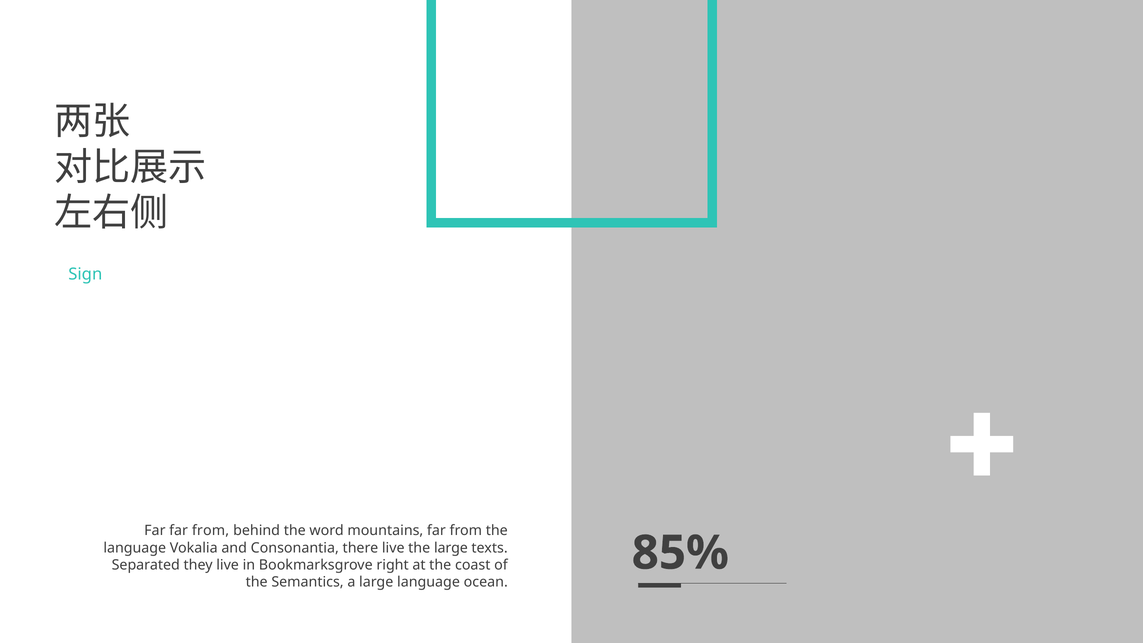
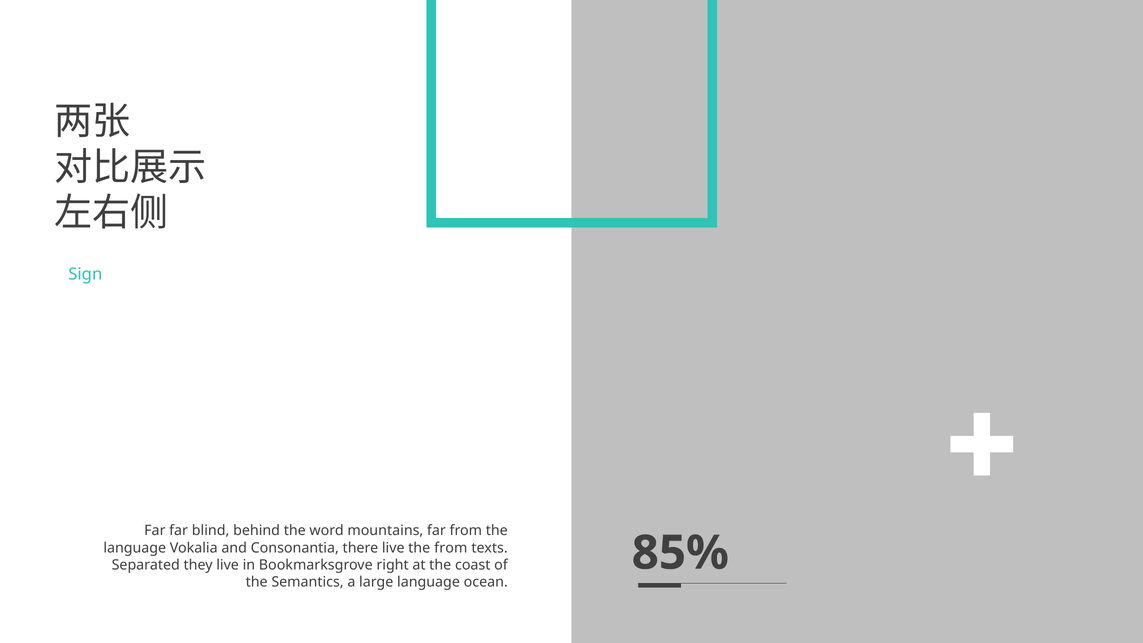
Far far from: from -> blind
the large: large -> from
